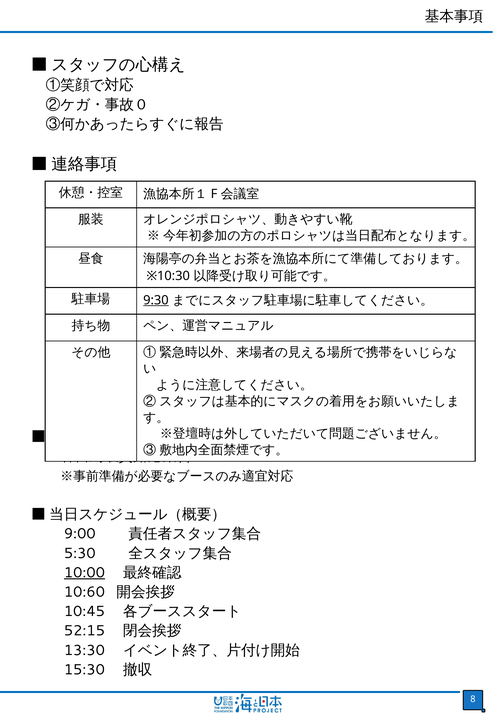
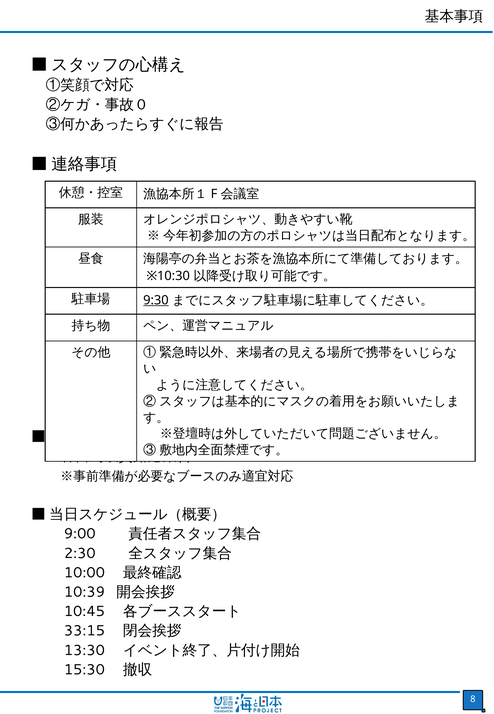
5:30: 5:30 -> 2:30
10:00 underline: present -> none
10:60: 10:60 -> 10:39
52:15: 52:15 -> 33:15
